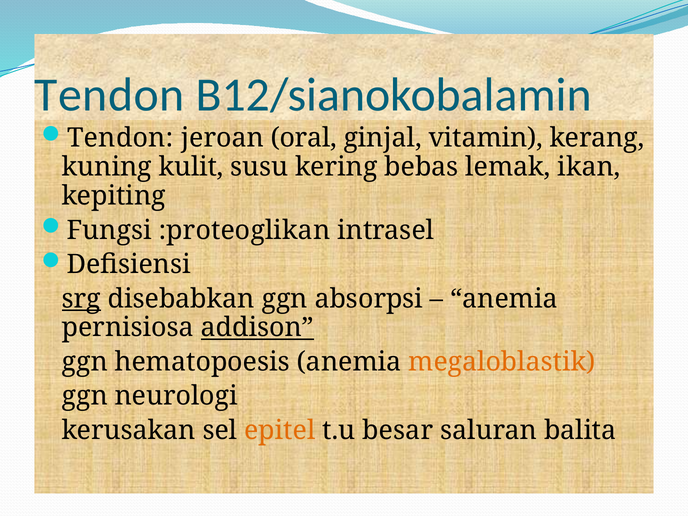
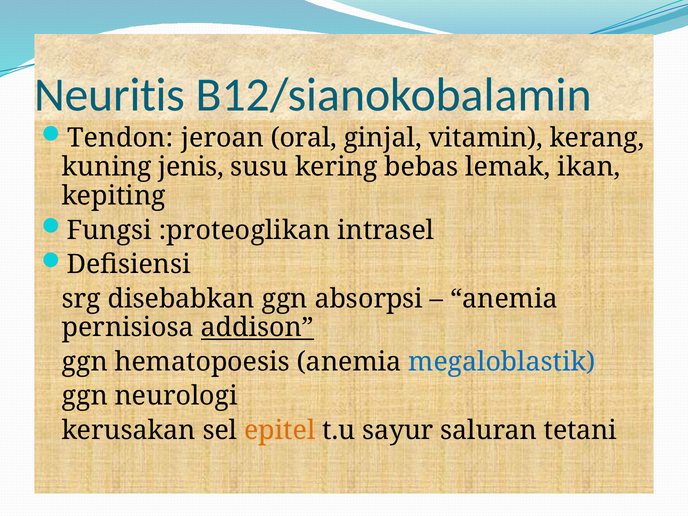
Tendon at (109, 95): Tendon -> Neuritis
kulit: kulit -> jenis
srg underline: present -> none
megaloblastik colour: orange -> blue
besar: besar -> sayur
balita: balita -> tetani
